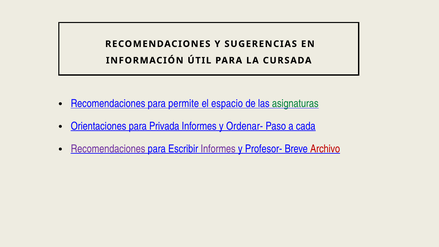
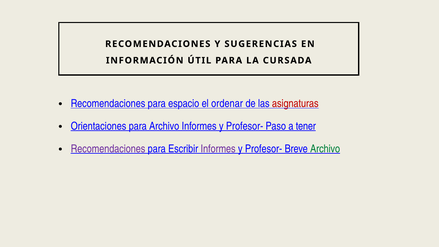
permite: permite -> espacio
espacio: espacio -> ordenar
asignaturas colour: green -> red
para Privada: Privada -> Archivo
Ordenar- at (245, 126): Ordenar- -> Profesor-
cada: cada -> tener
Archivo at (325, 149) colour: red -> green
